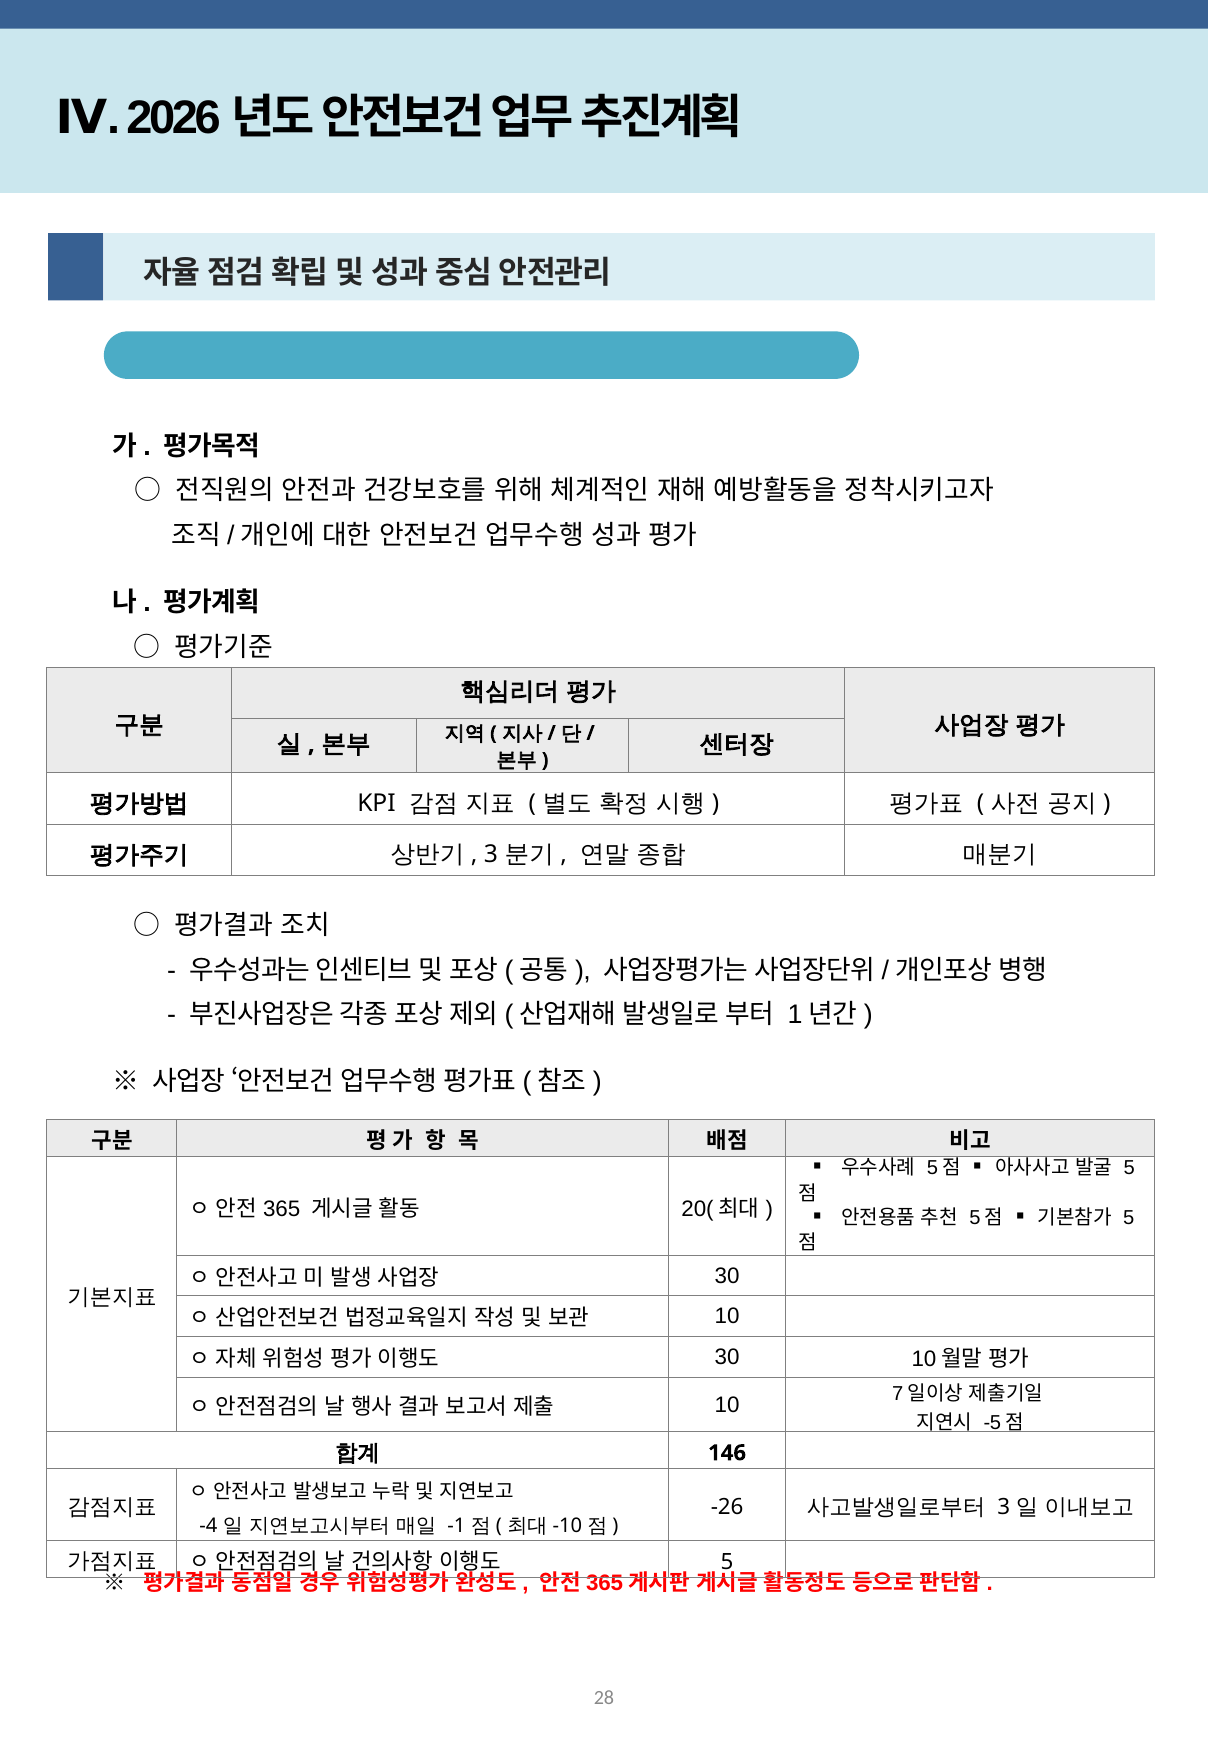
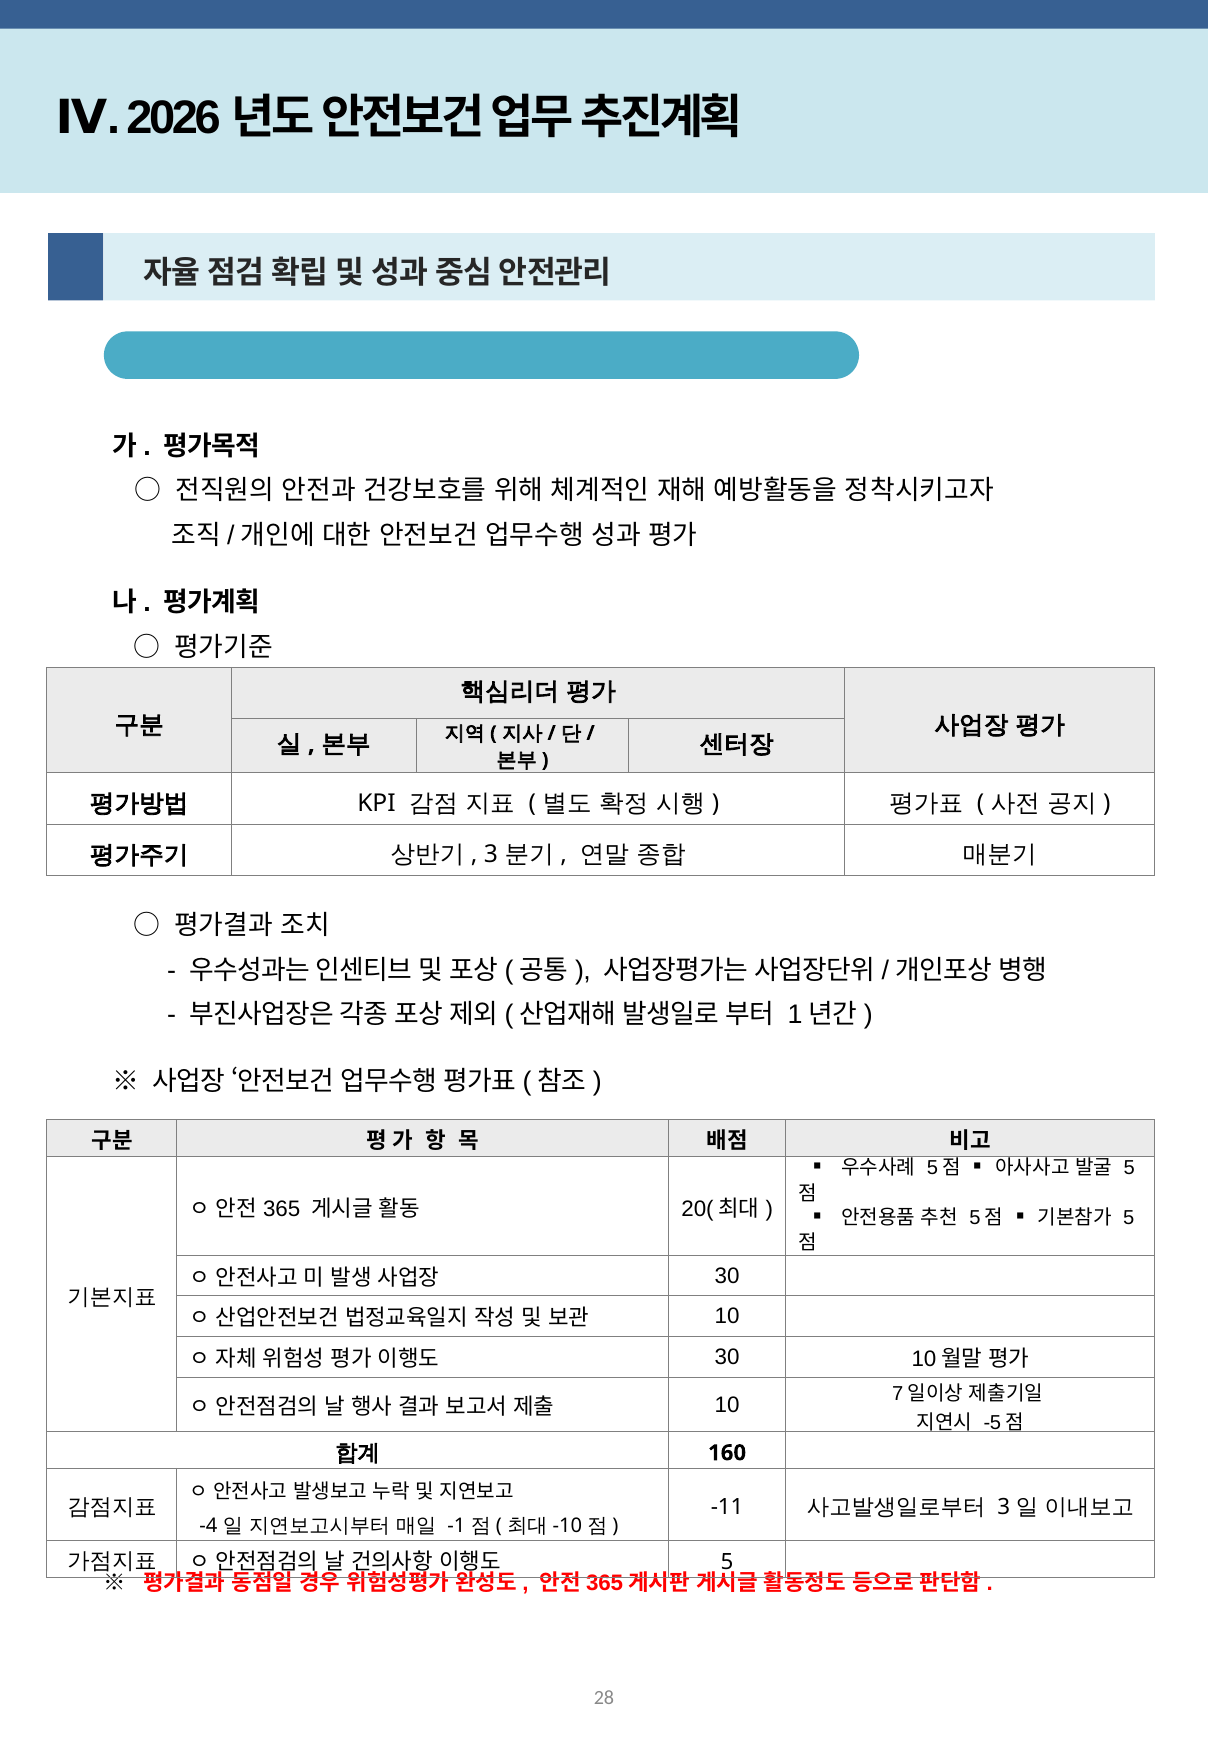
146: 146 -> 160
-26: -26 -> -11
